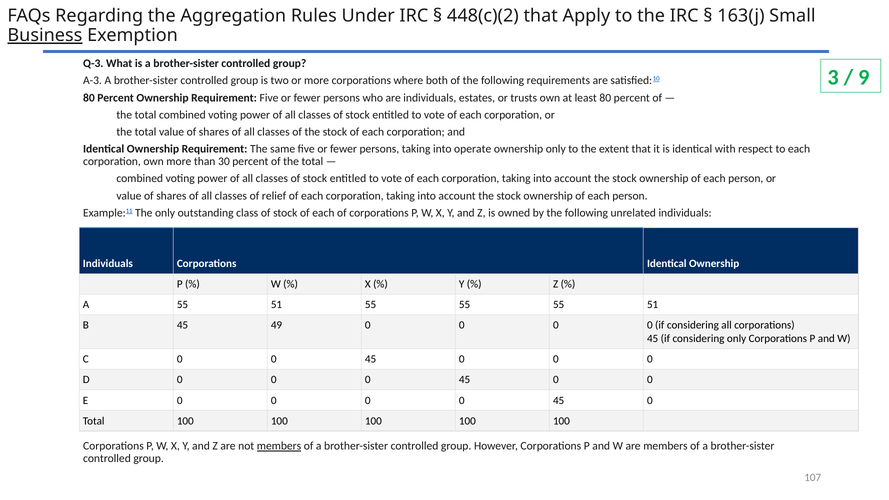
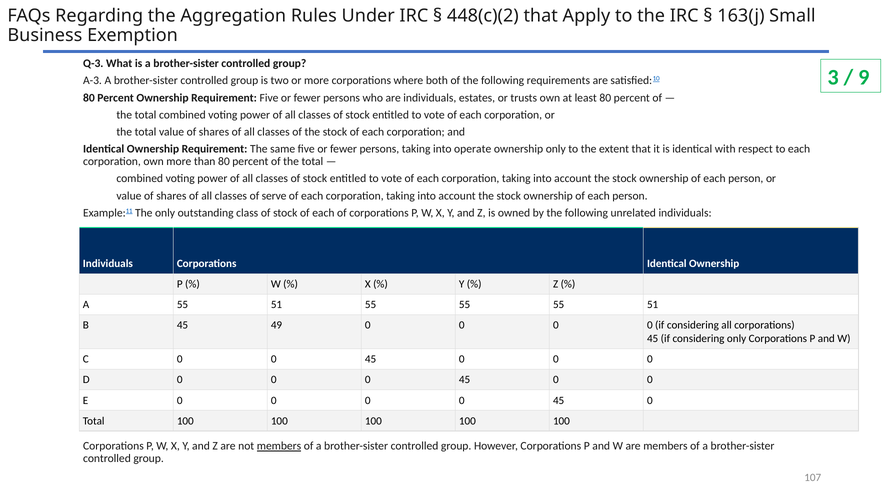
Business underline: present -> none
than 30: 30 -> 80
relief: relief -> serve
